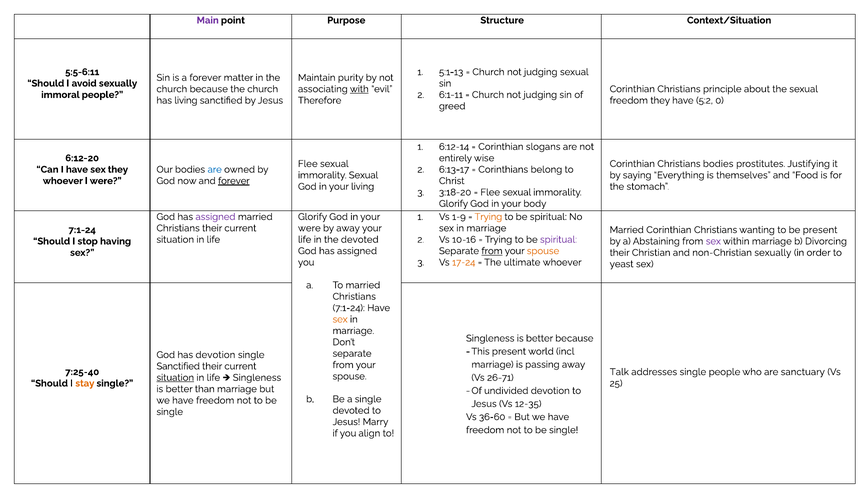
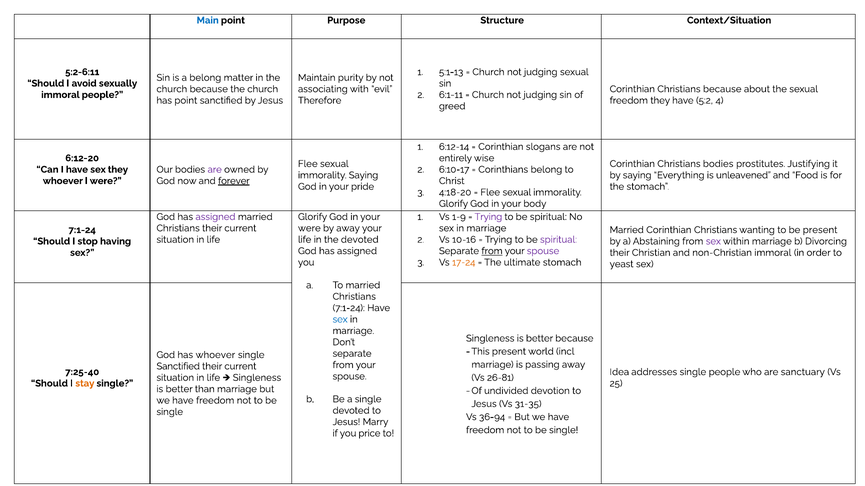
Main colour: purple -> blue
5:5-6:11: 5:5-6:11 -> 5:2-6:11
a forever: forever -> belong
with underline: present -> none
Christians principle: principle -> because
has living: living -> point
0: 0 -> 4
are at (215, 170) colour: blue -> purple
6:13-17: 6:13-17 -> 6:10-17
immorality Sexual: Sexual -> Saying
themselves: themselves -> unleavened
your living: living -> pride
3:18-20: 3:18-20 -> 4:18-20
Trying at (488, 217) colour: orange -> purple
spouse at (543, 251) colour: orange -> purple
non-Christian sexually: sexually -> immoral
ultimate whoever: whoever -> stomach
sex at (340, 320) colour: orange -> blue
has devotion: devotion -> whoever
Talk: Talk -> Idea
situation at (175, 378) underline: present -> none
26-71: 26-71 -> 26-81
12-35: 12-35 -> 31-35
36-60: 36-60 -> 36-94
align: align -> price
